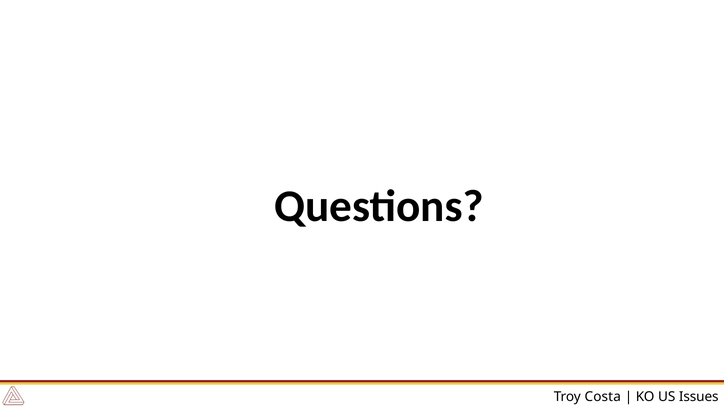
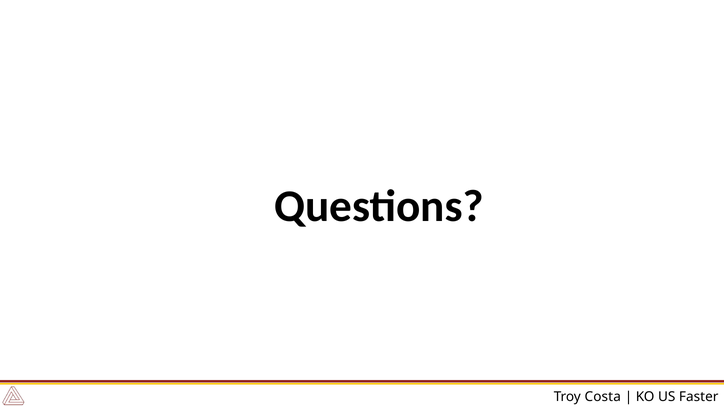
Issues: Issues -> Faster
